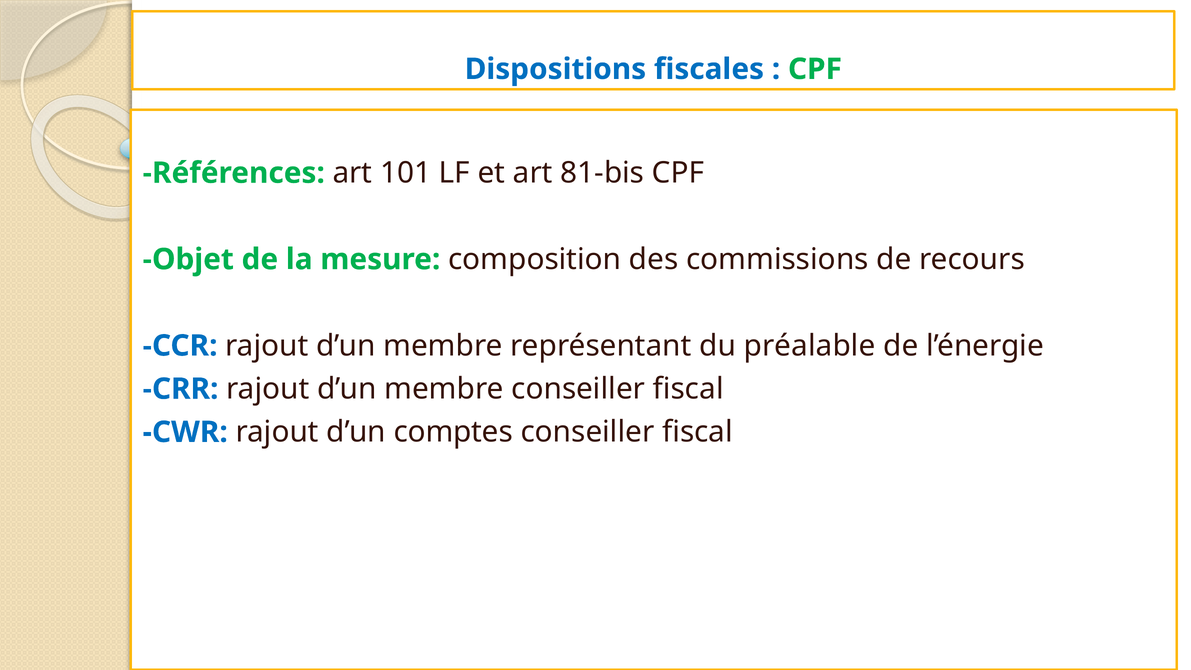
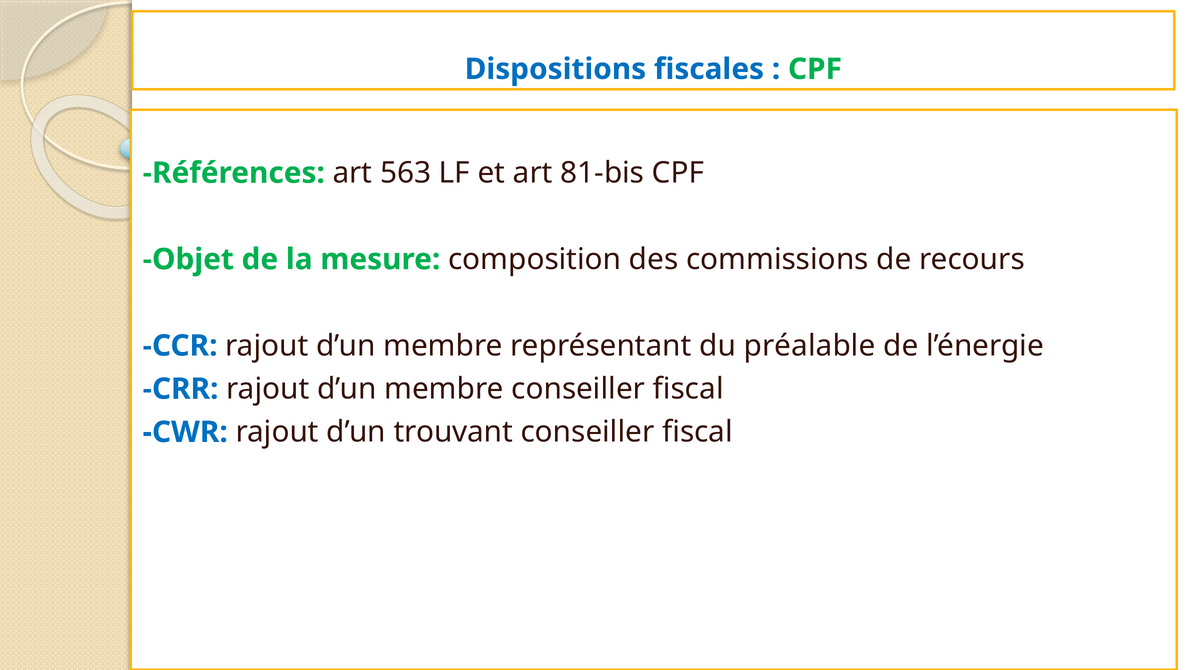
101: 101 -> 563
comptes: comptes -> trouvant
